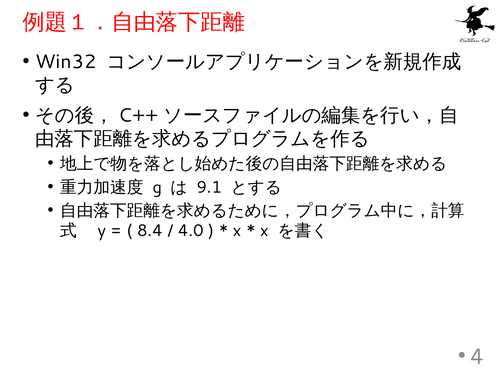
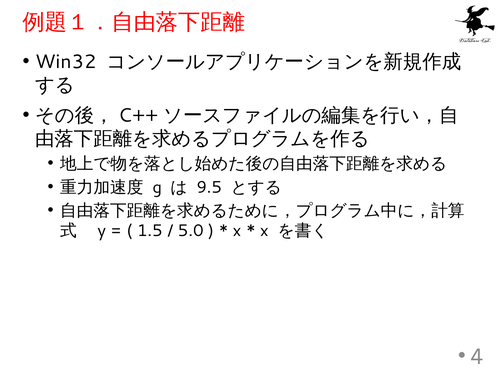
9.1: 9.1 -> 9.5
8.4: 8.4 -> 1.5
4.0: 4.0 -> 5.0
